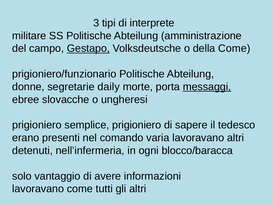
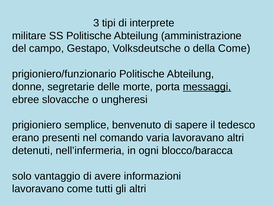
Gestapo underline: present -> none
daily: daily -> delle
semplice prigioniero: prigioniero -> benvenuto
